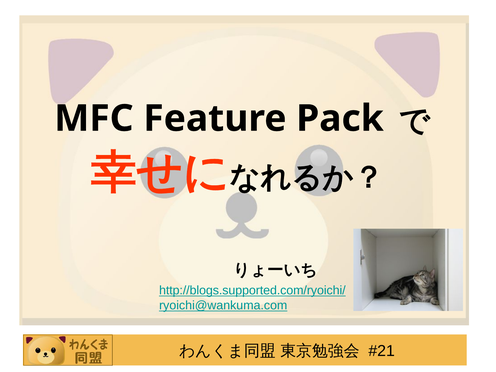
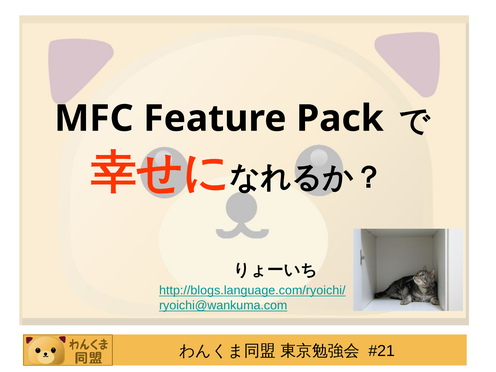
http://blogs.supported.com/ryoichi/: http://blogs.supported.com/ryoichi/ -> http://blogs.language.com/ryoichi/
